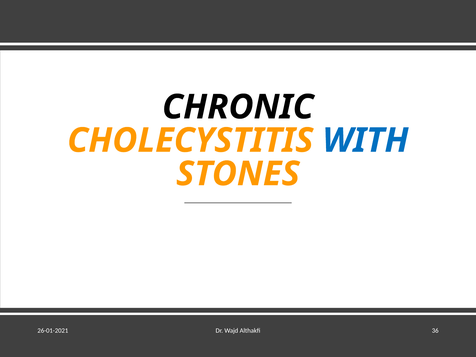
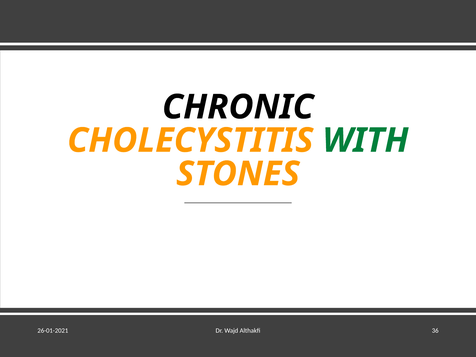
WITH colour: blue -> green
